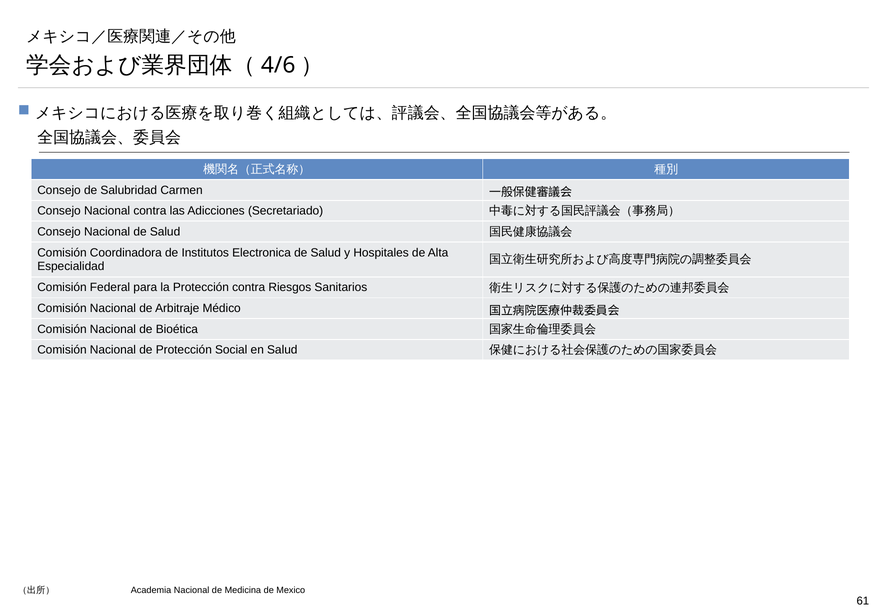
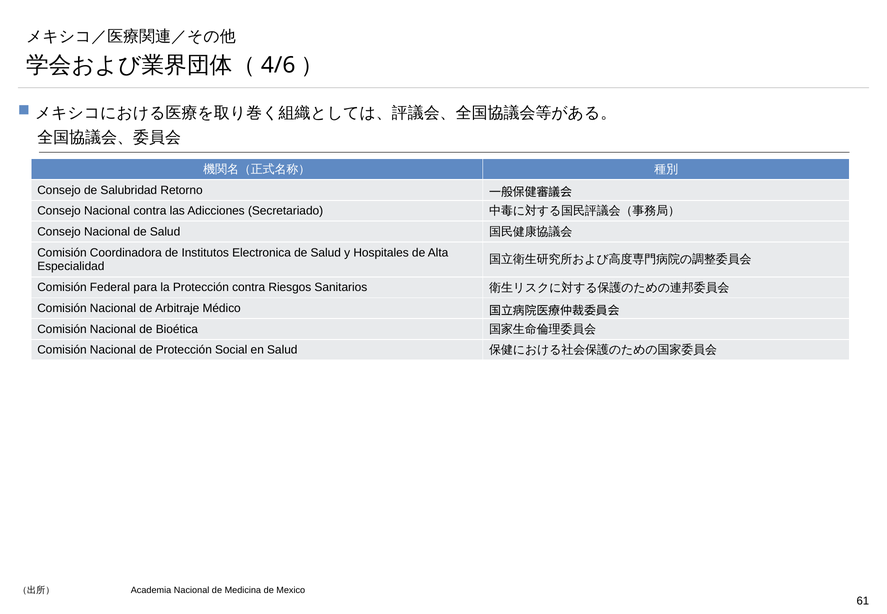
Carmen: Carmen -> Retorno
